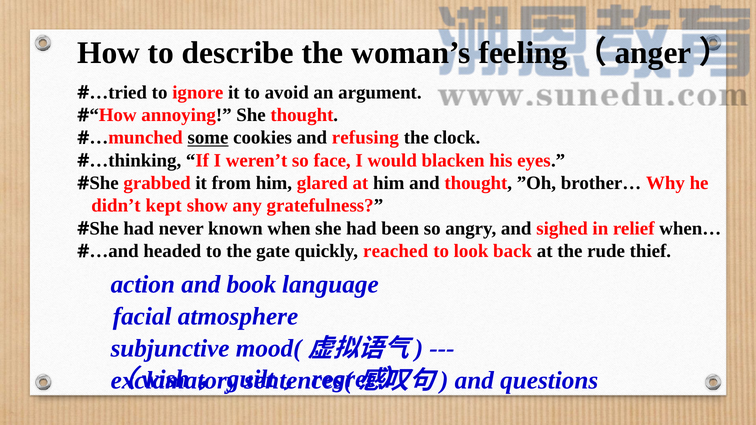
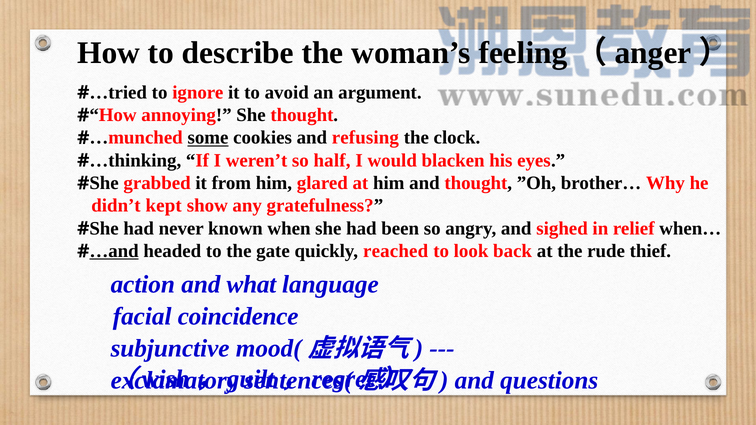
face: face -> half
…and underline: none -> present
book: book -> what
atmosphere: atmosphere -> coincidence
